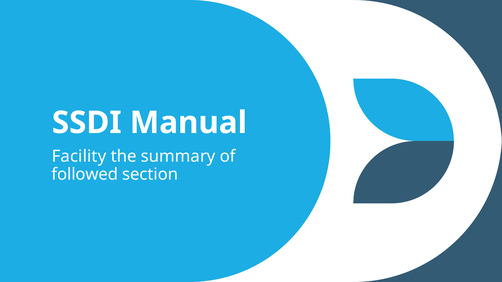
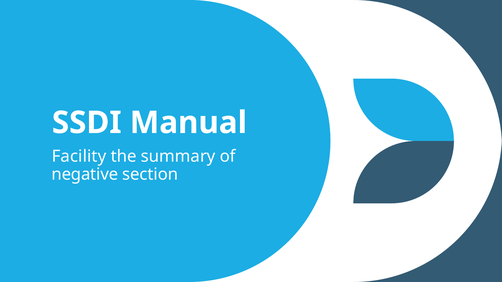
followed: followed -> negative
